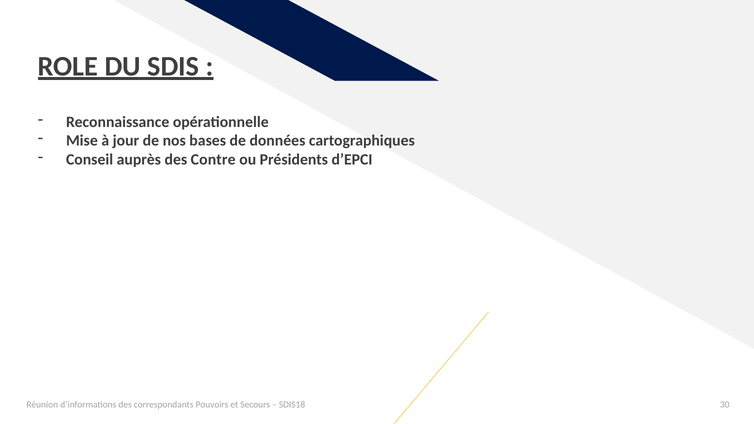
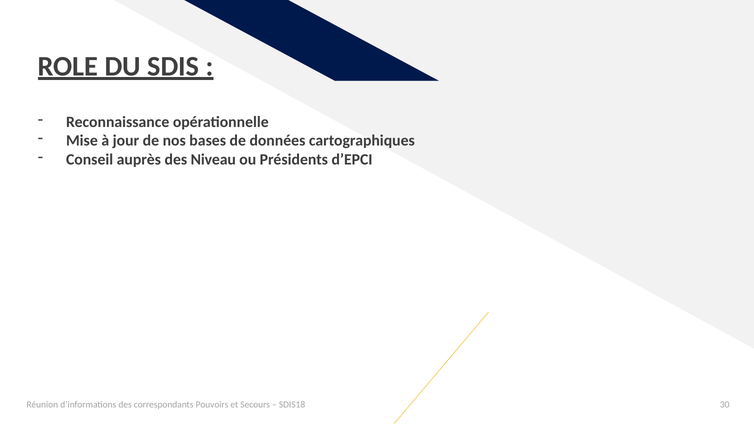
Contre: Contre -> Niveau
